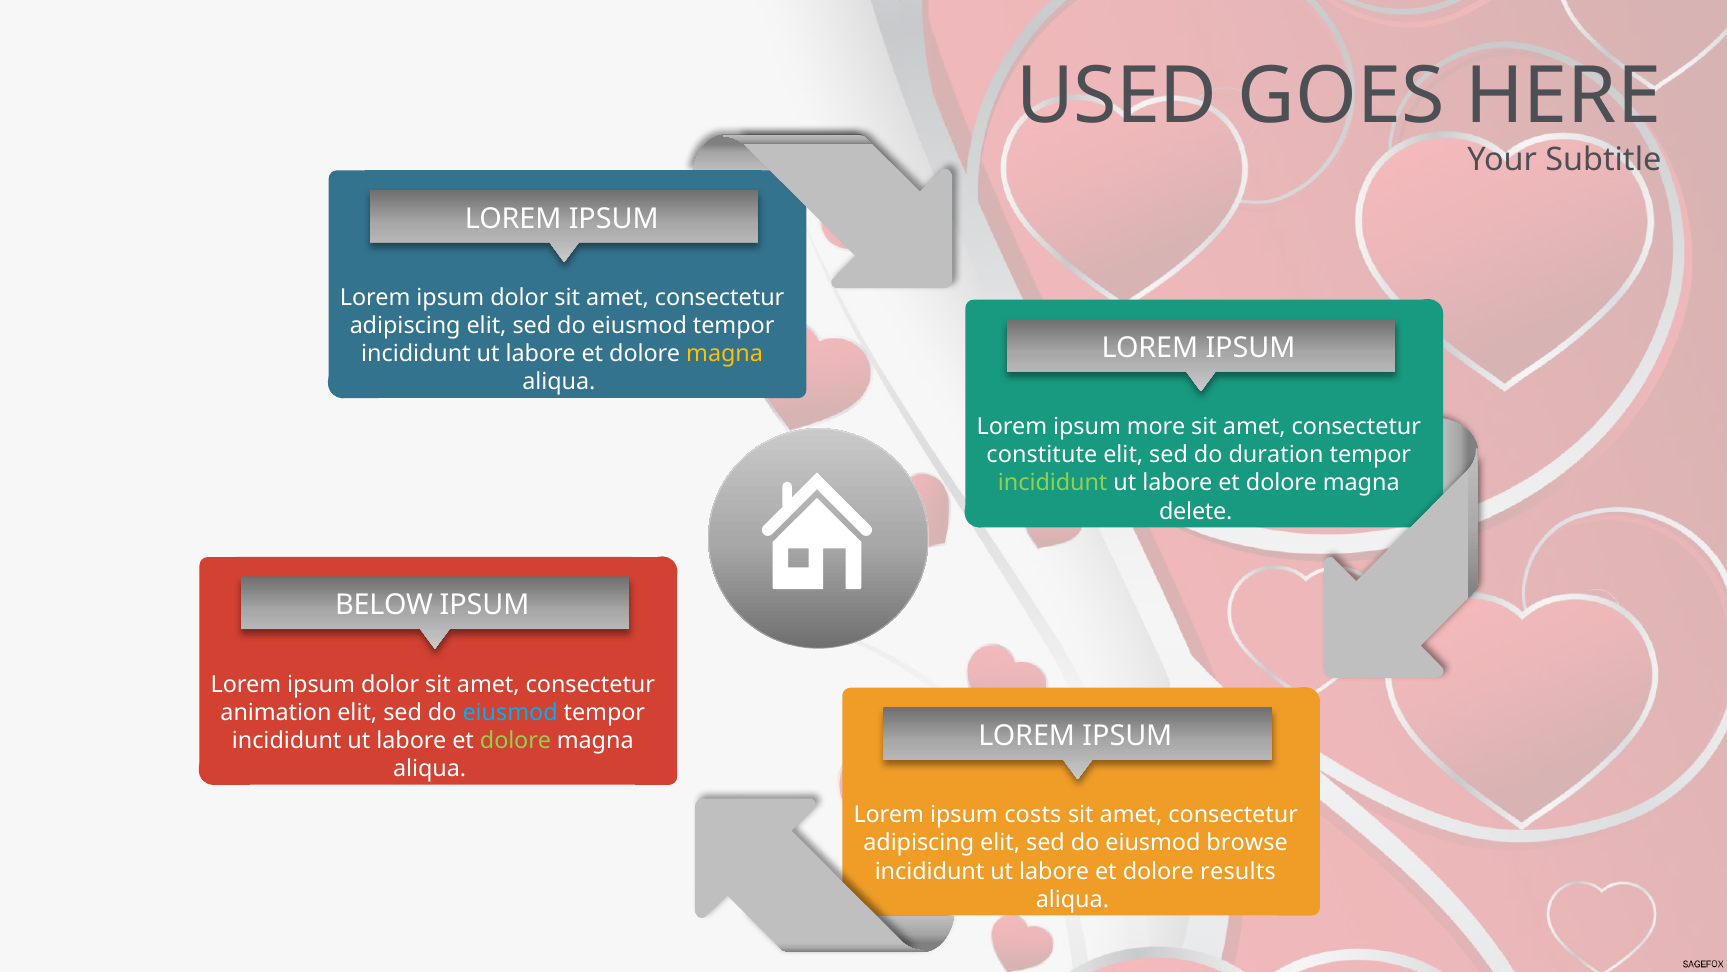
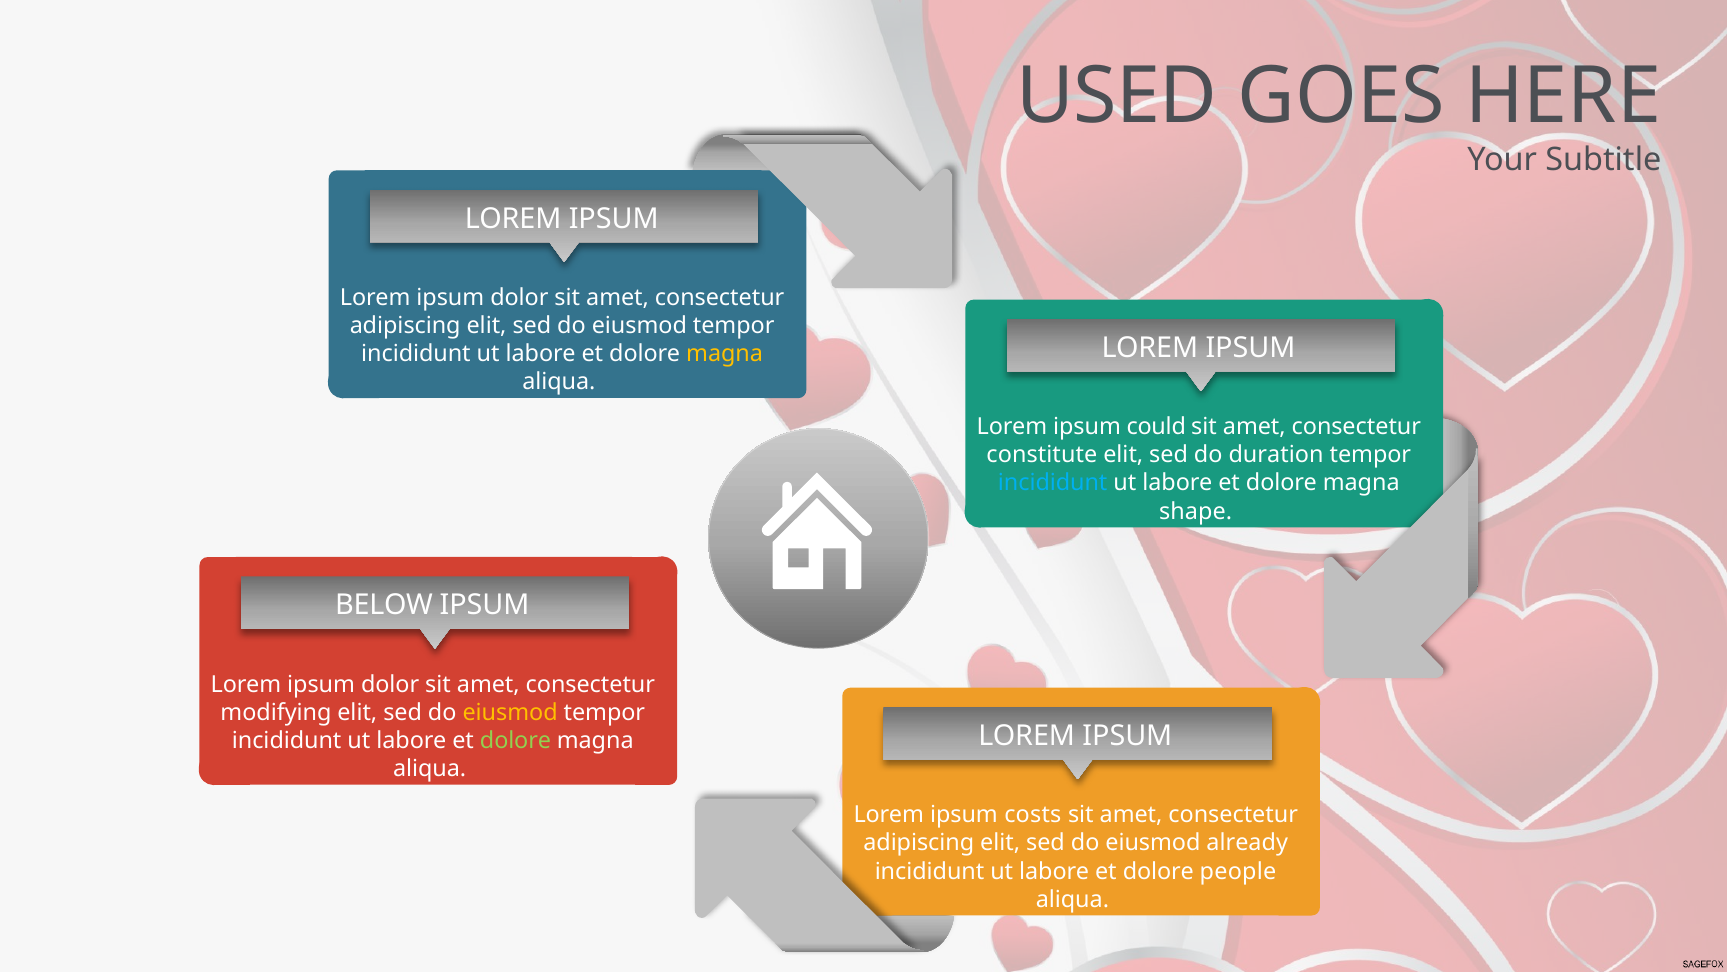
more: more -> could
incididunt at (1053, 483) colour: light green -> light blue
delete: delete -> shape
animation: animation -> modifying
eiusmod at (510, 712) colour: light blue -> yellow
browse: browse -> already
results: results -> people
